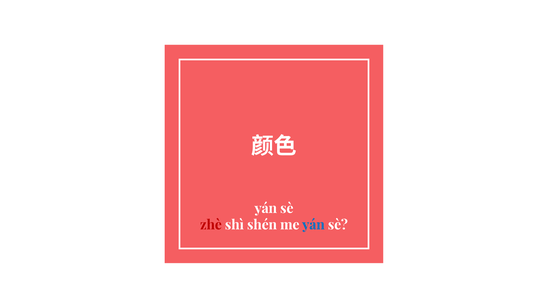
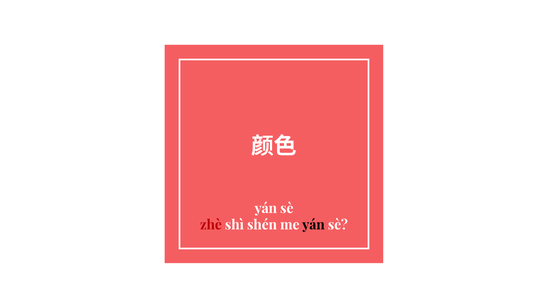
yán at (313, 225) colour: blue -> black
